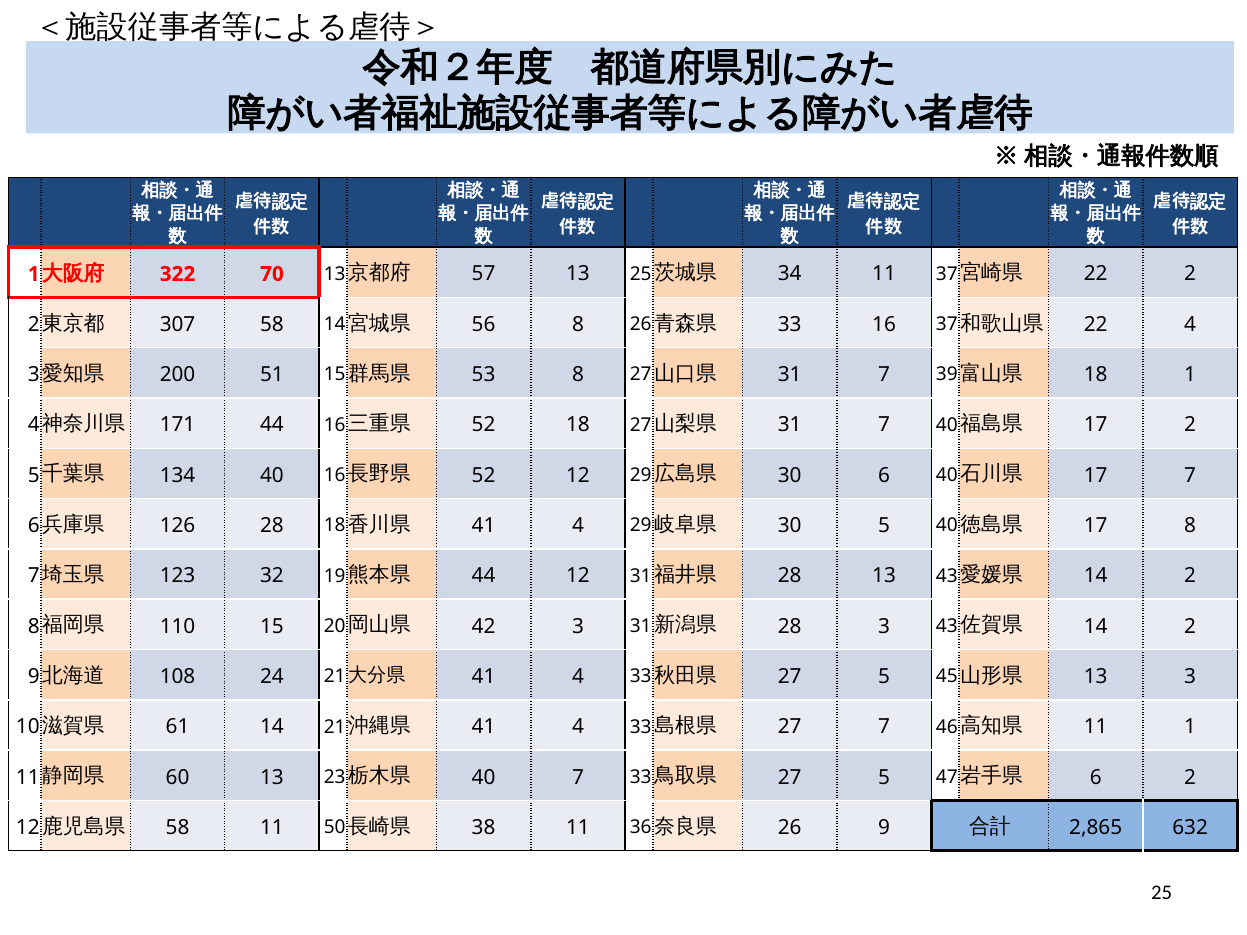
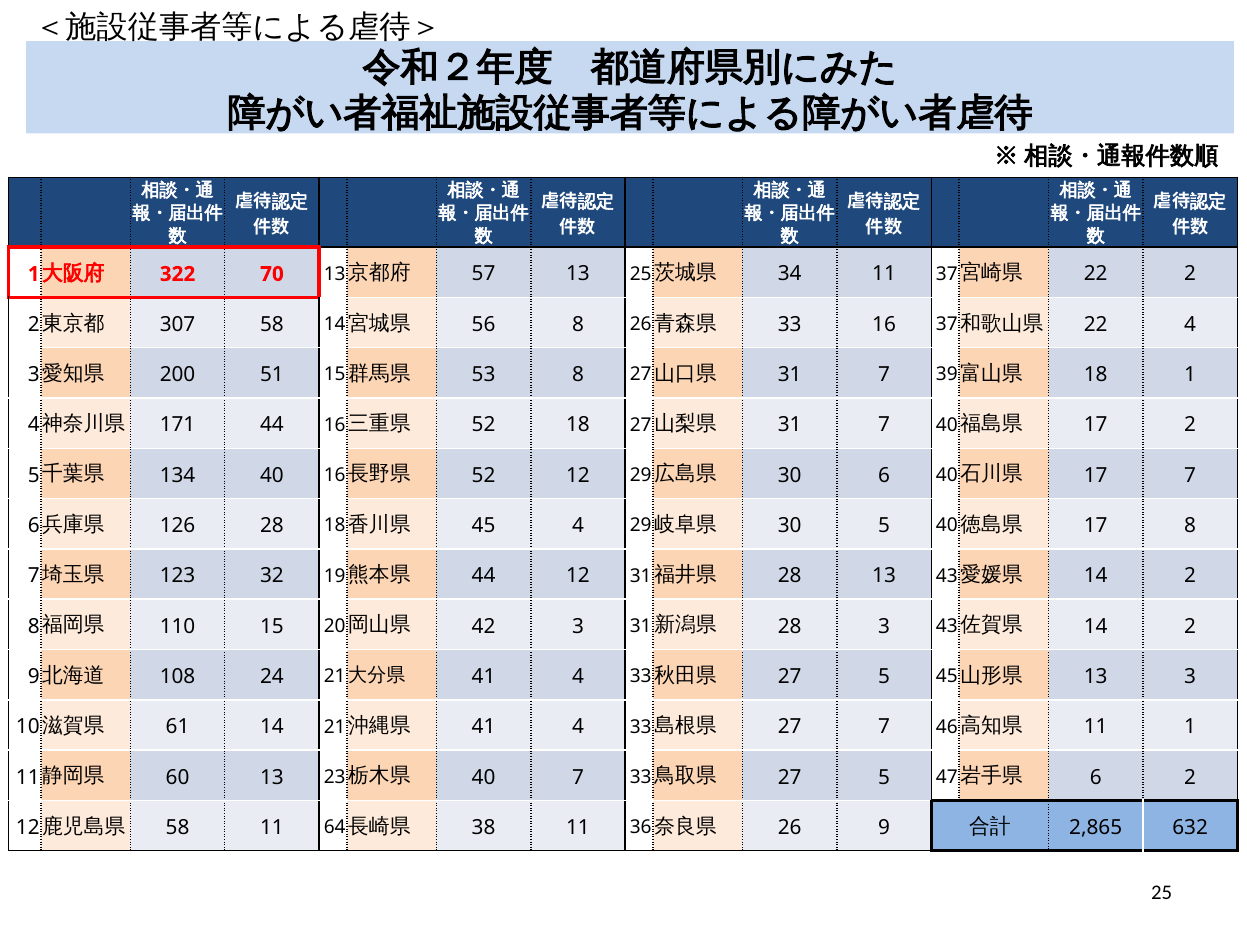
41 at (484, 526): 41 -> 45
50: 50 -> 64
